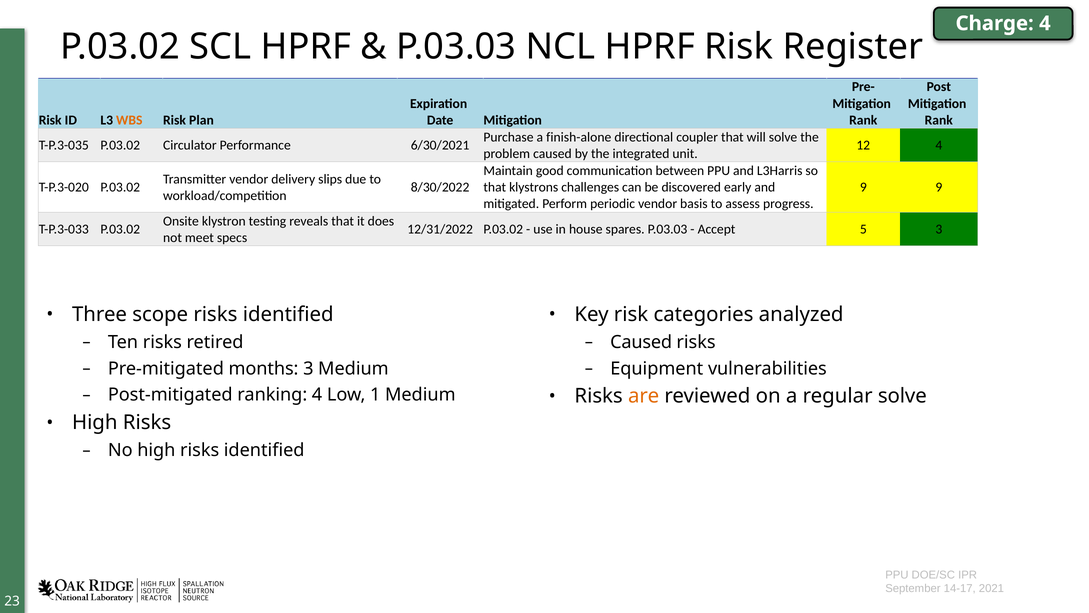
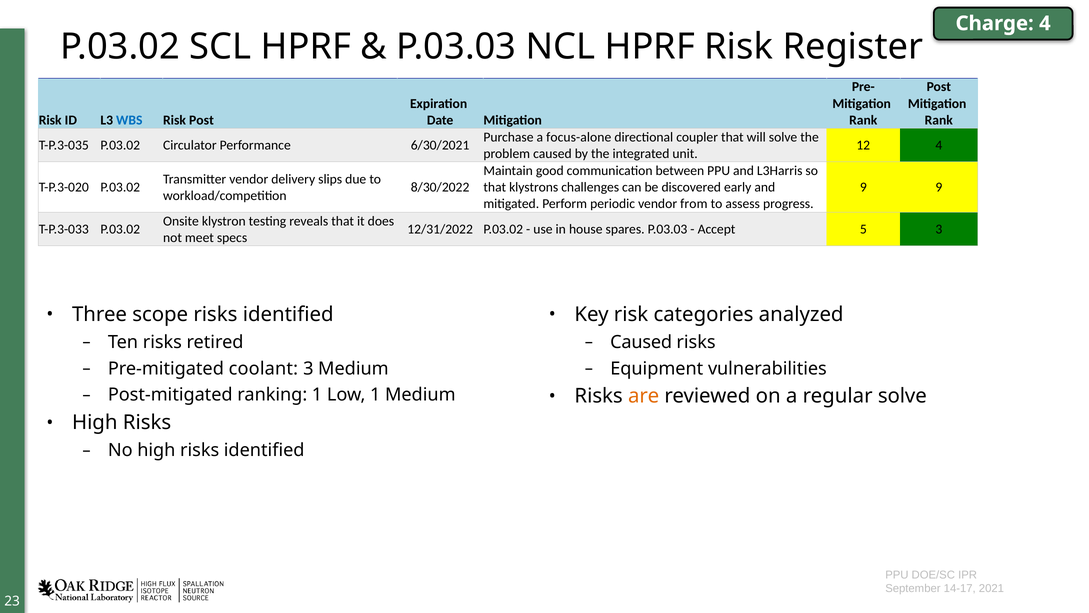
WBS colour: orange -> blue
Risk Plan: Plan -> Post
finish-alone: finish-alone -> focus-alone
basis: basis -> from
months: months -> coolant
ranking 4: 4 -> 1
